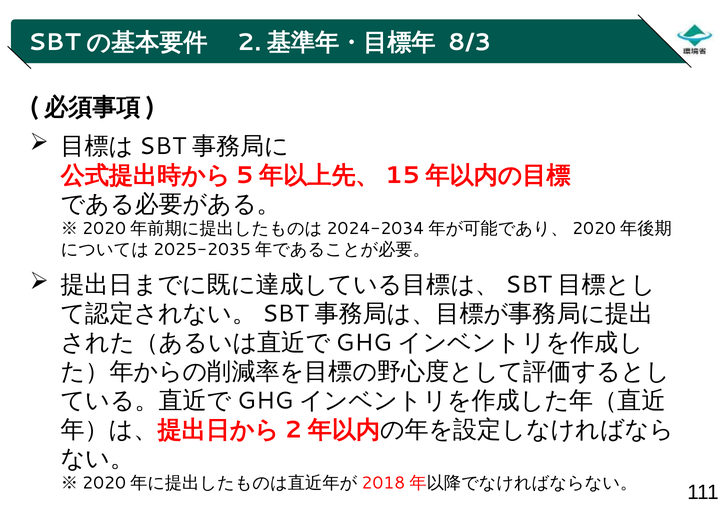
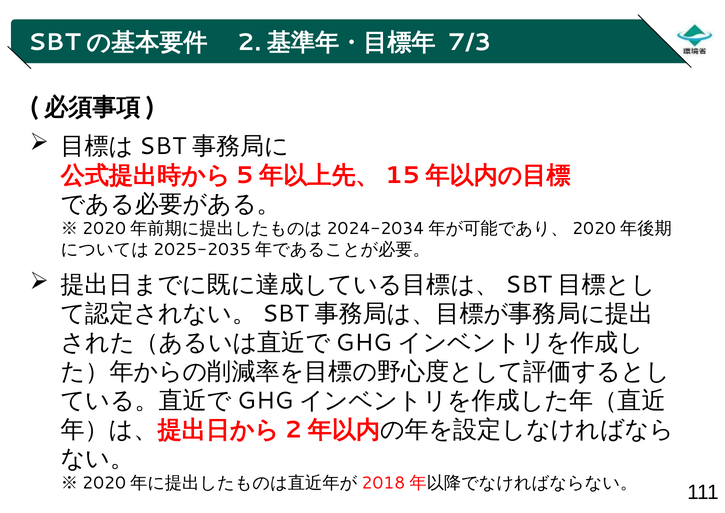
8/3: 8/3 -> 7/3
